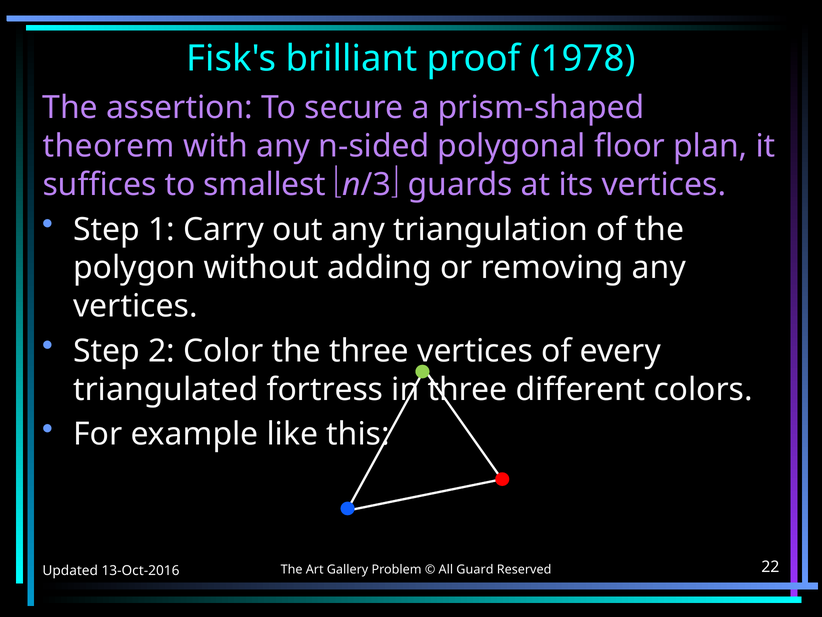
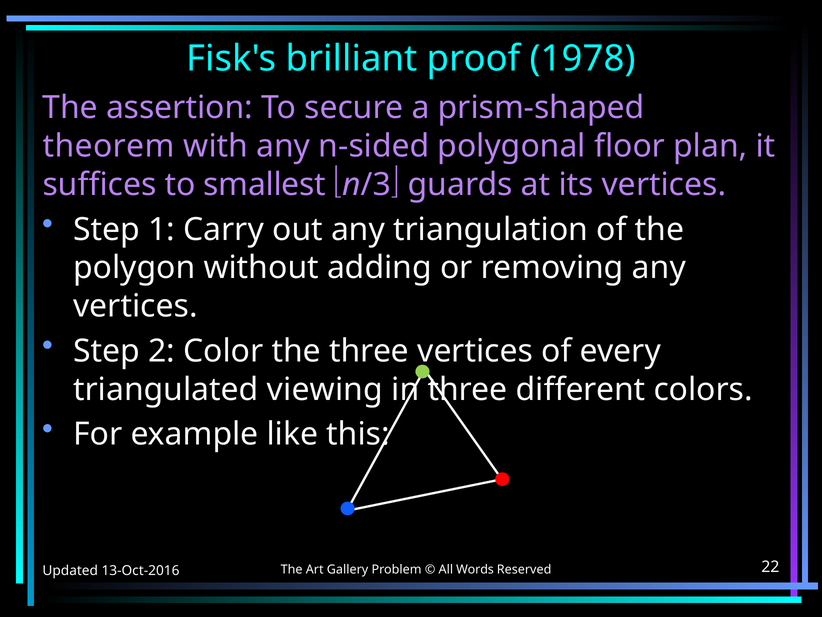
fortress: fortress -> viewing
Guard: Guard -> Words
